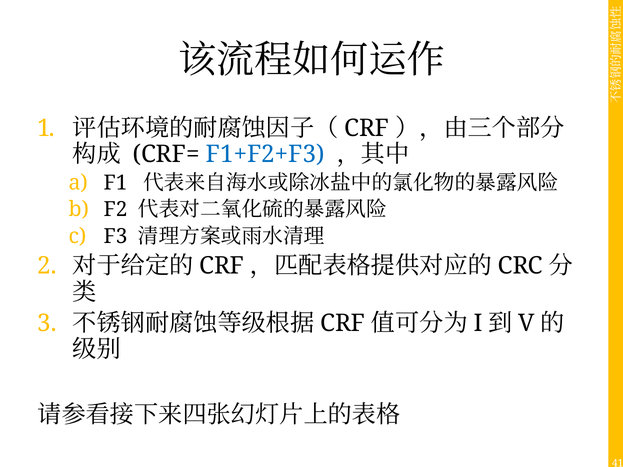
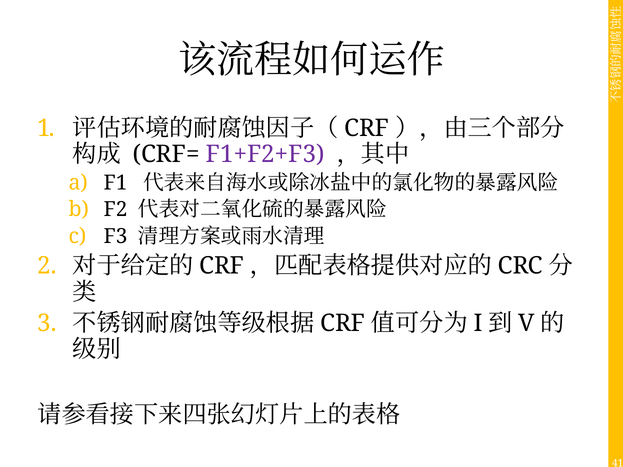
F1+F2+F3 colour: blue -> purple
